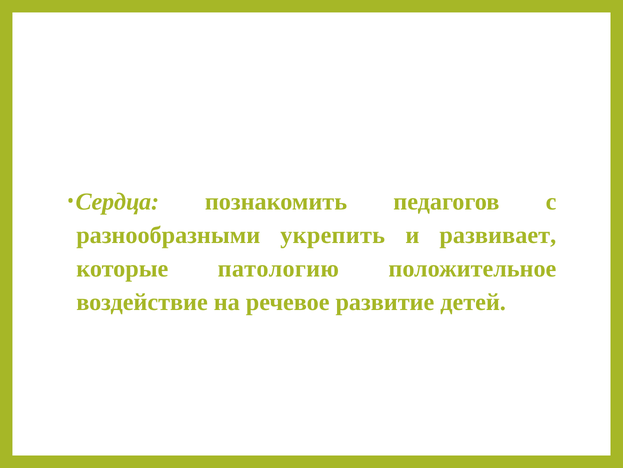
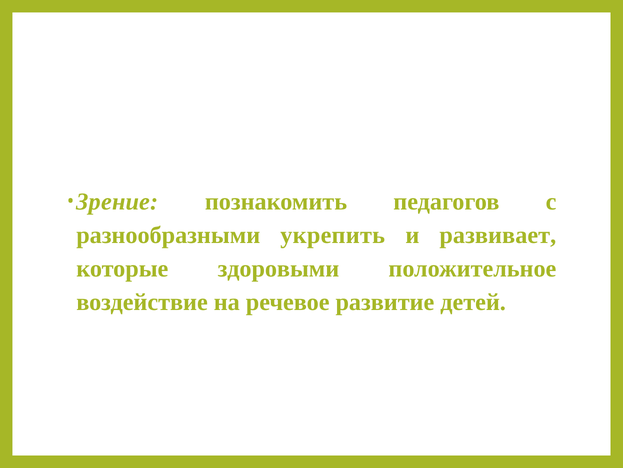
Сердца: Сердца -> Зрение
патологию: патологию -> здоровыми
